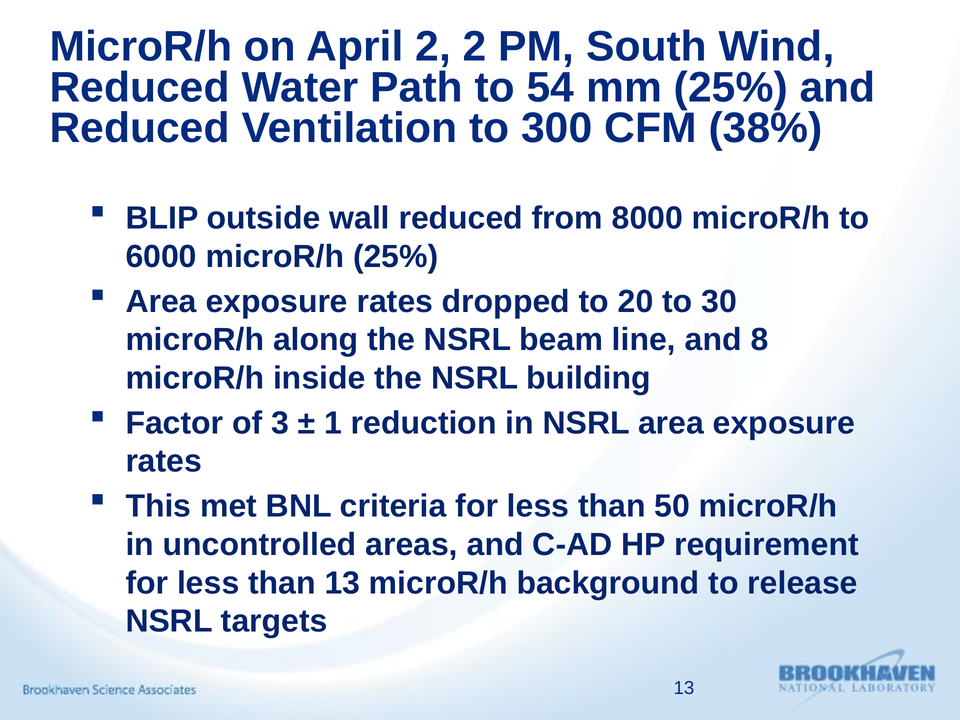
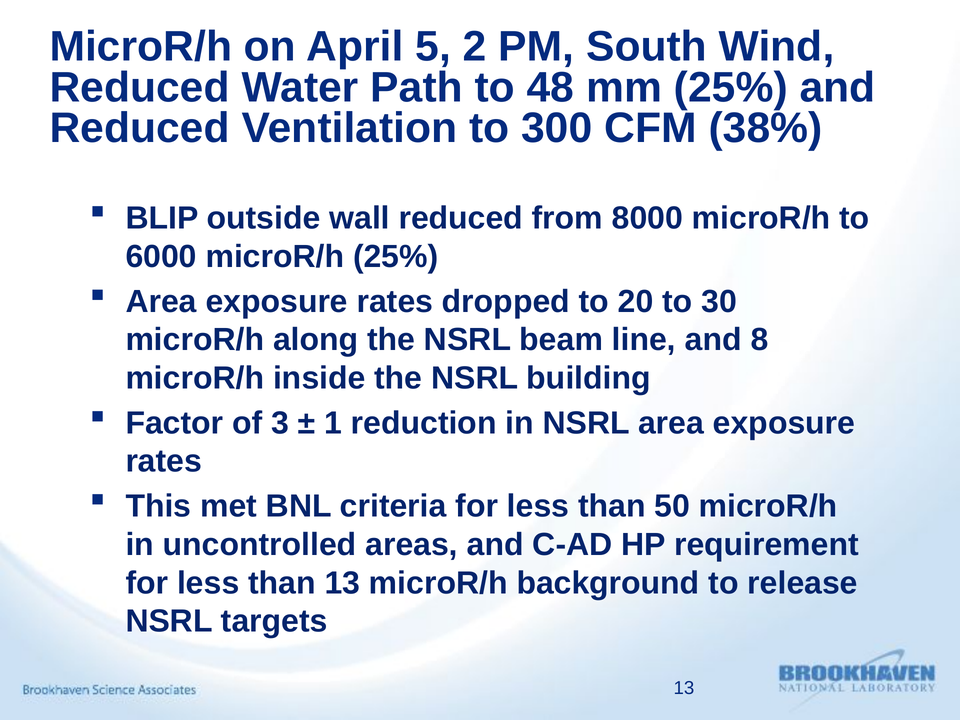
April 2: 2 -> 5
54: 54 -> 48
